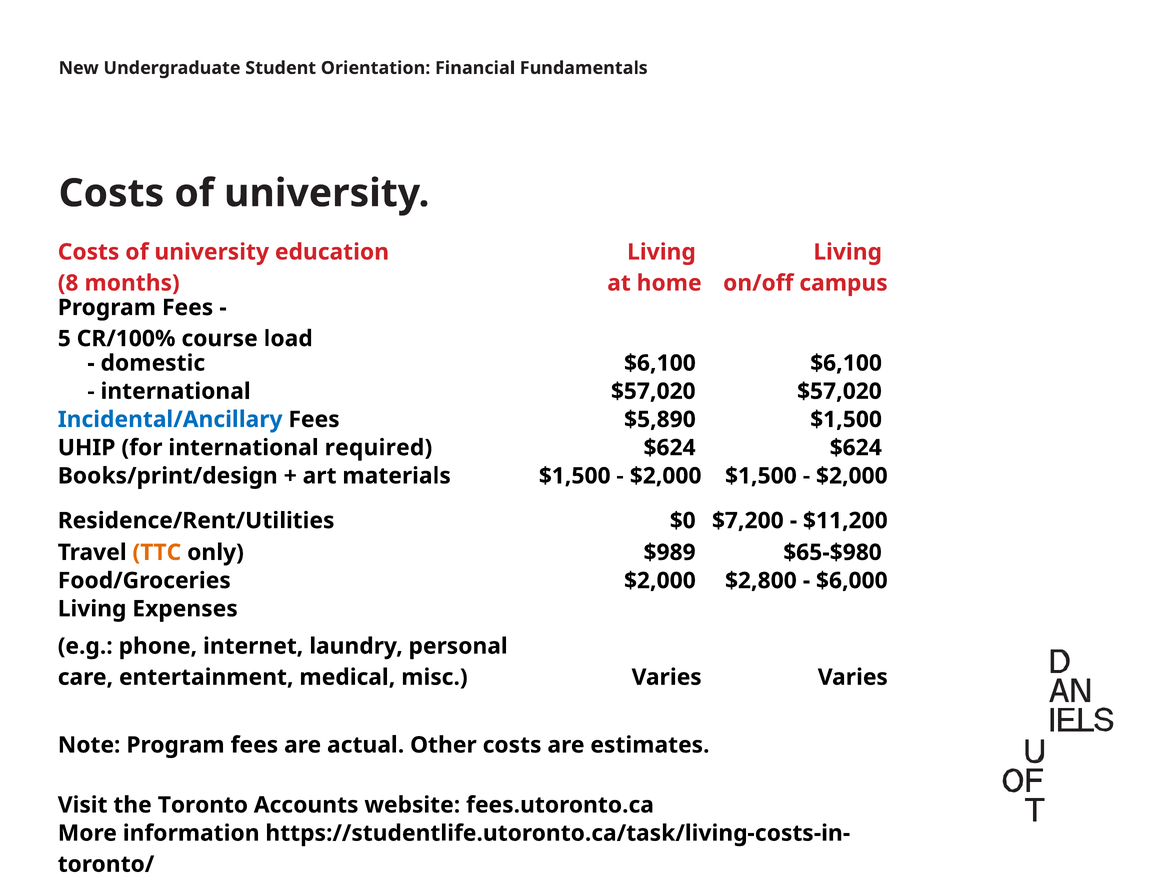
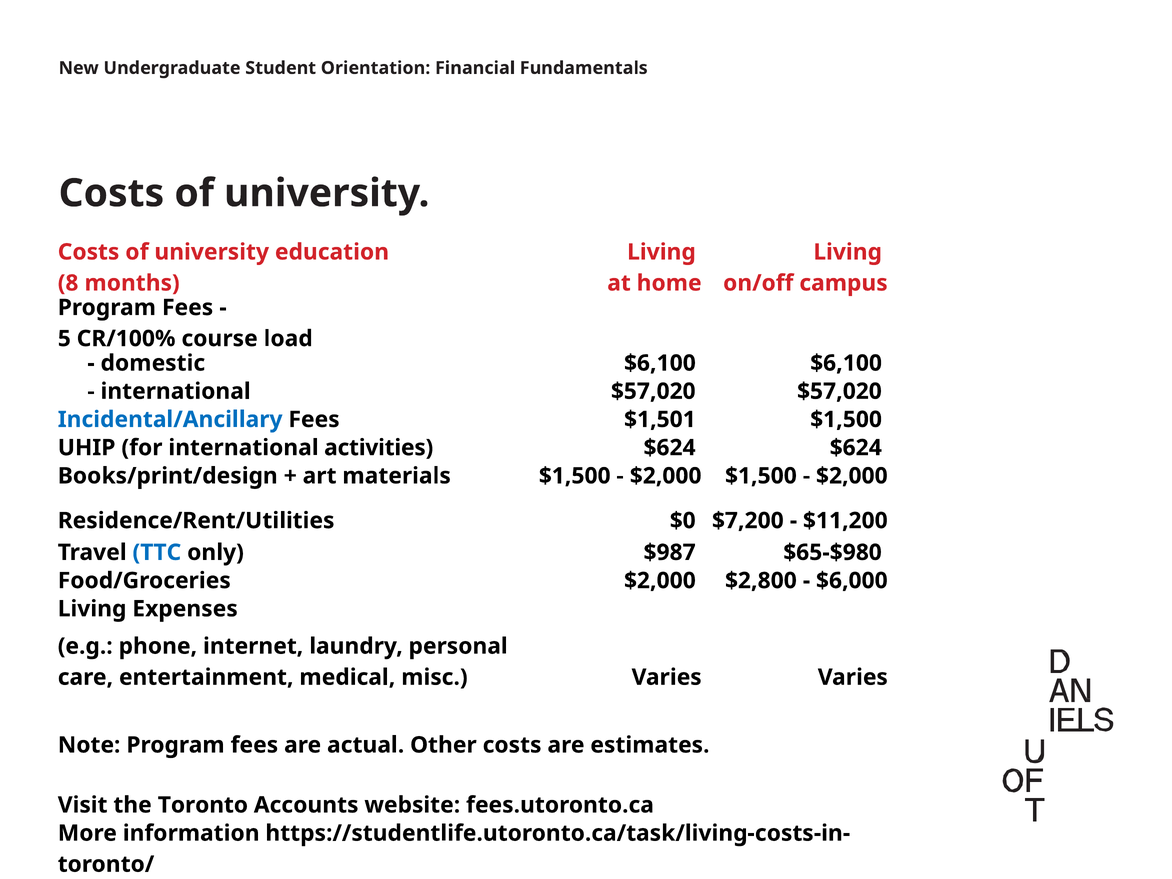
$5,890: $5,890 -> $1,501
required: required -> activities
TTC colour: orange -> blue
$989: $989 -> $987
